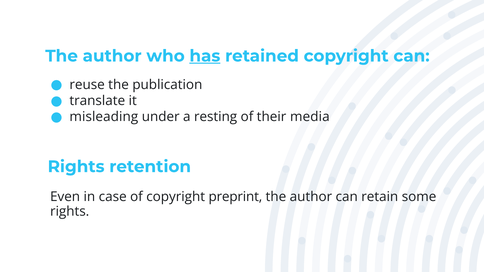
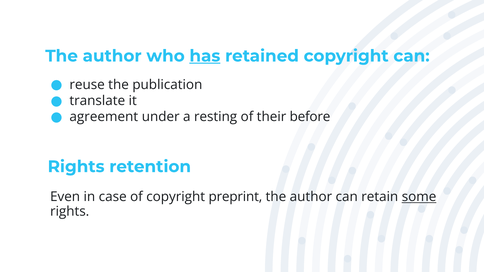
misleading: misleading -> agreement
media: media -> before
some underline: none -> present
